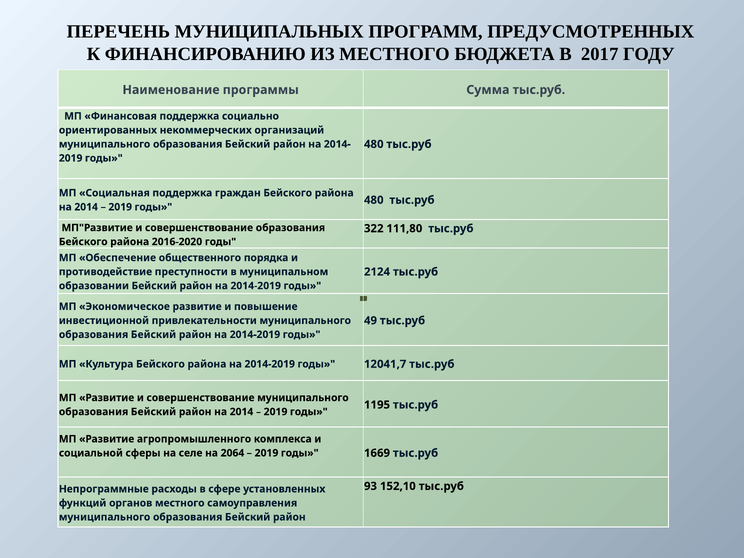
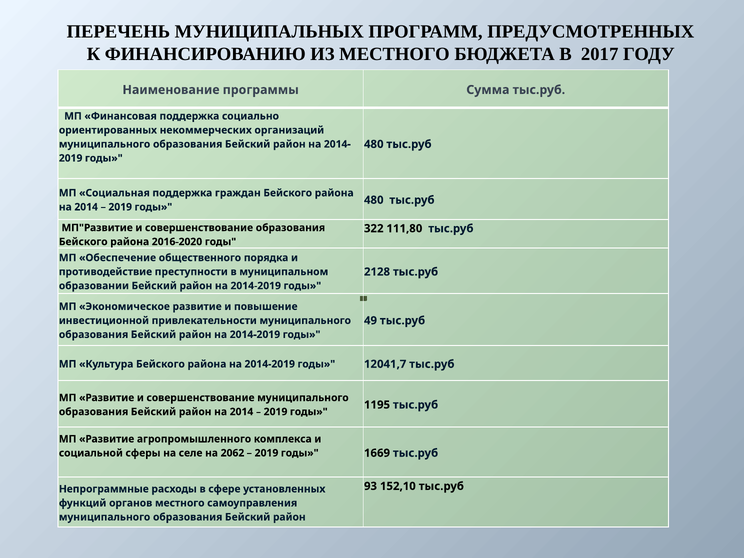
2124: 2124 -> 2128
2064: 2064 -> 2062
